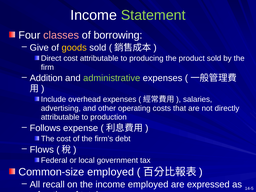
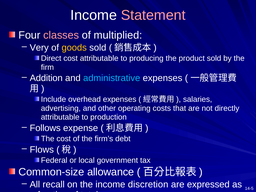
Statement colour: light green -> pink
borrowing: borrowing -> multiplied
Give: Give -> Very
administrative colour: light green -> light blue
Common-size employed: employed -> allowance
income employed: employed -> discretion
